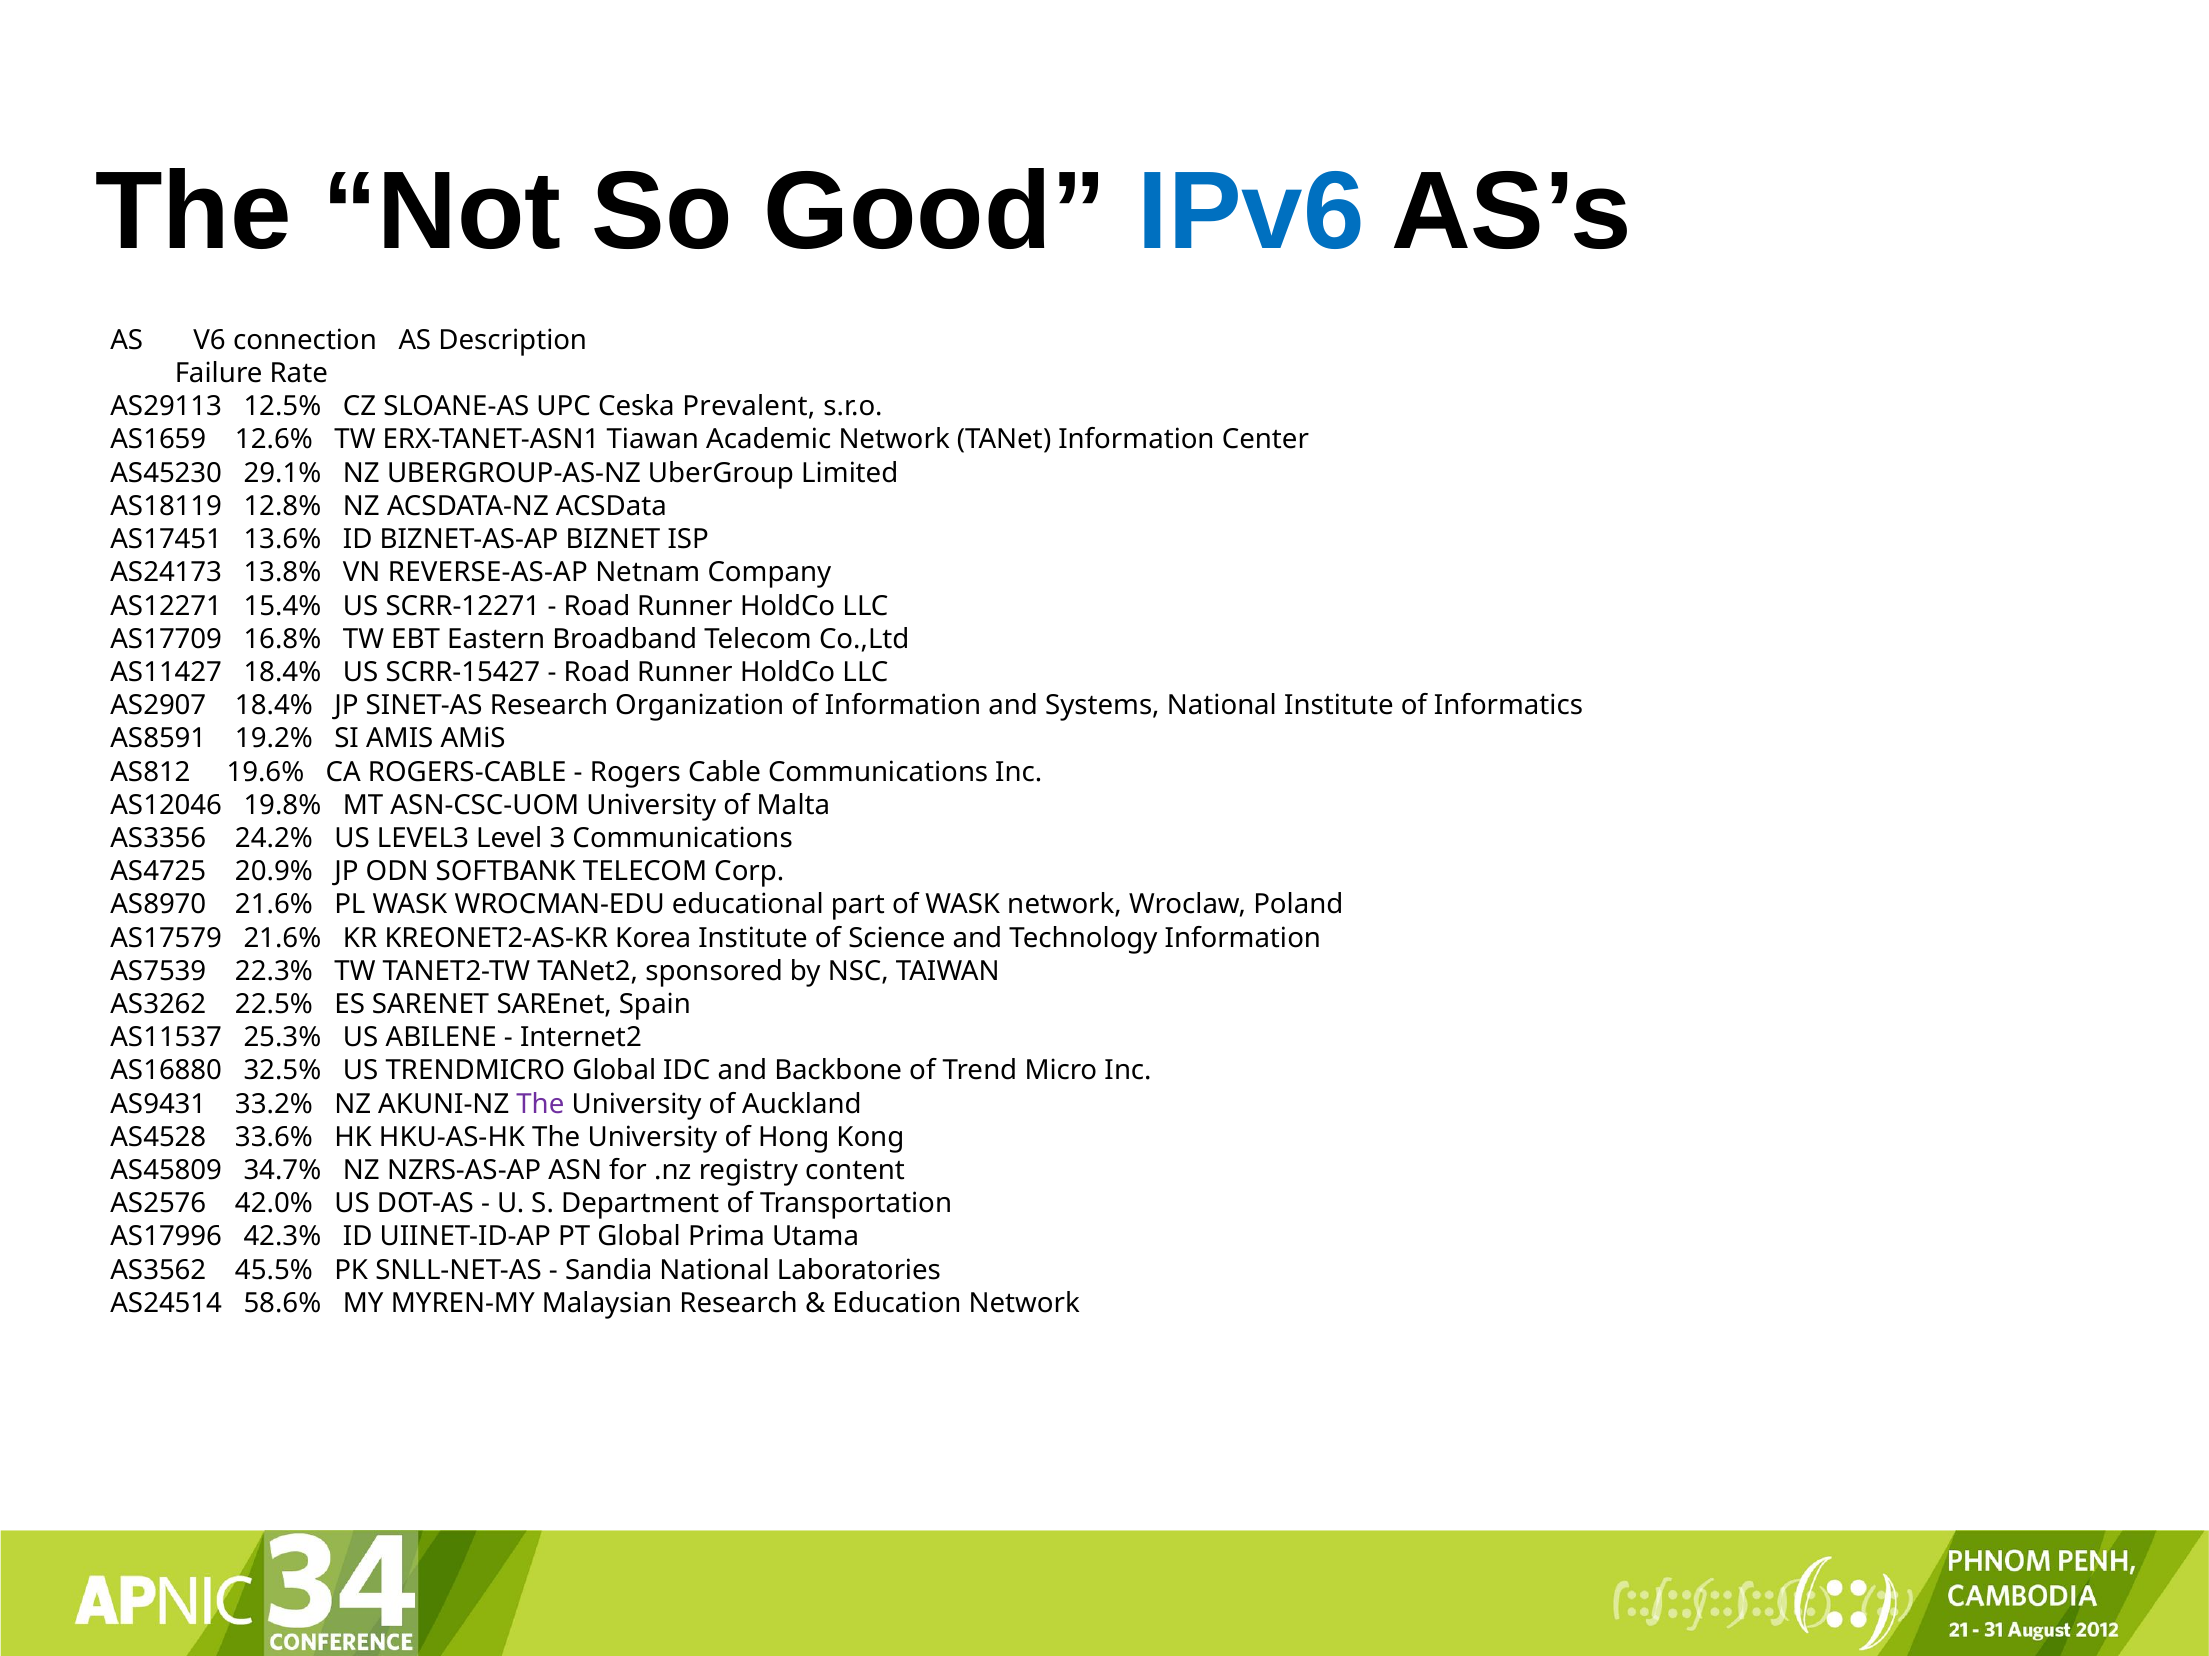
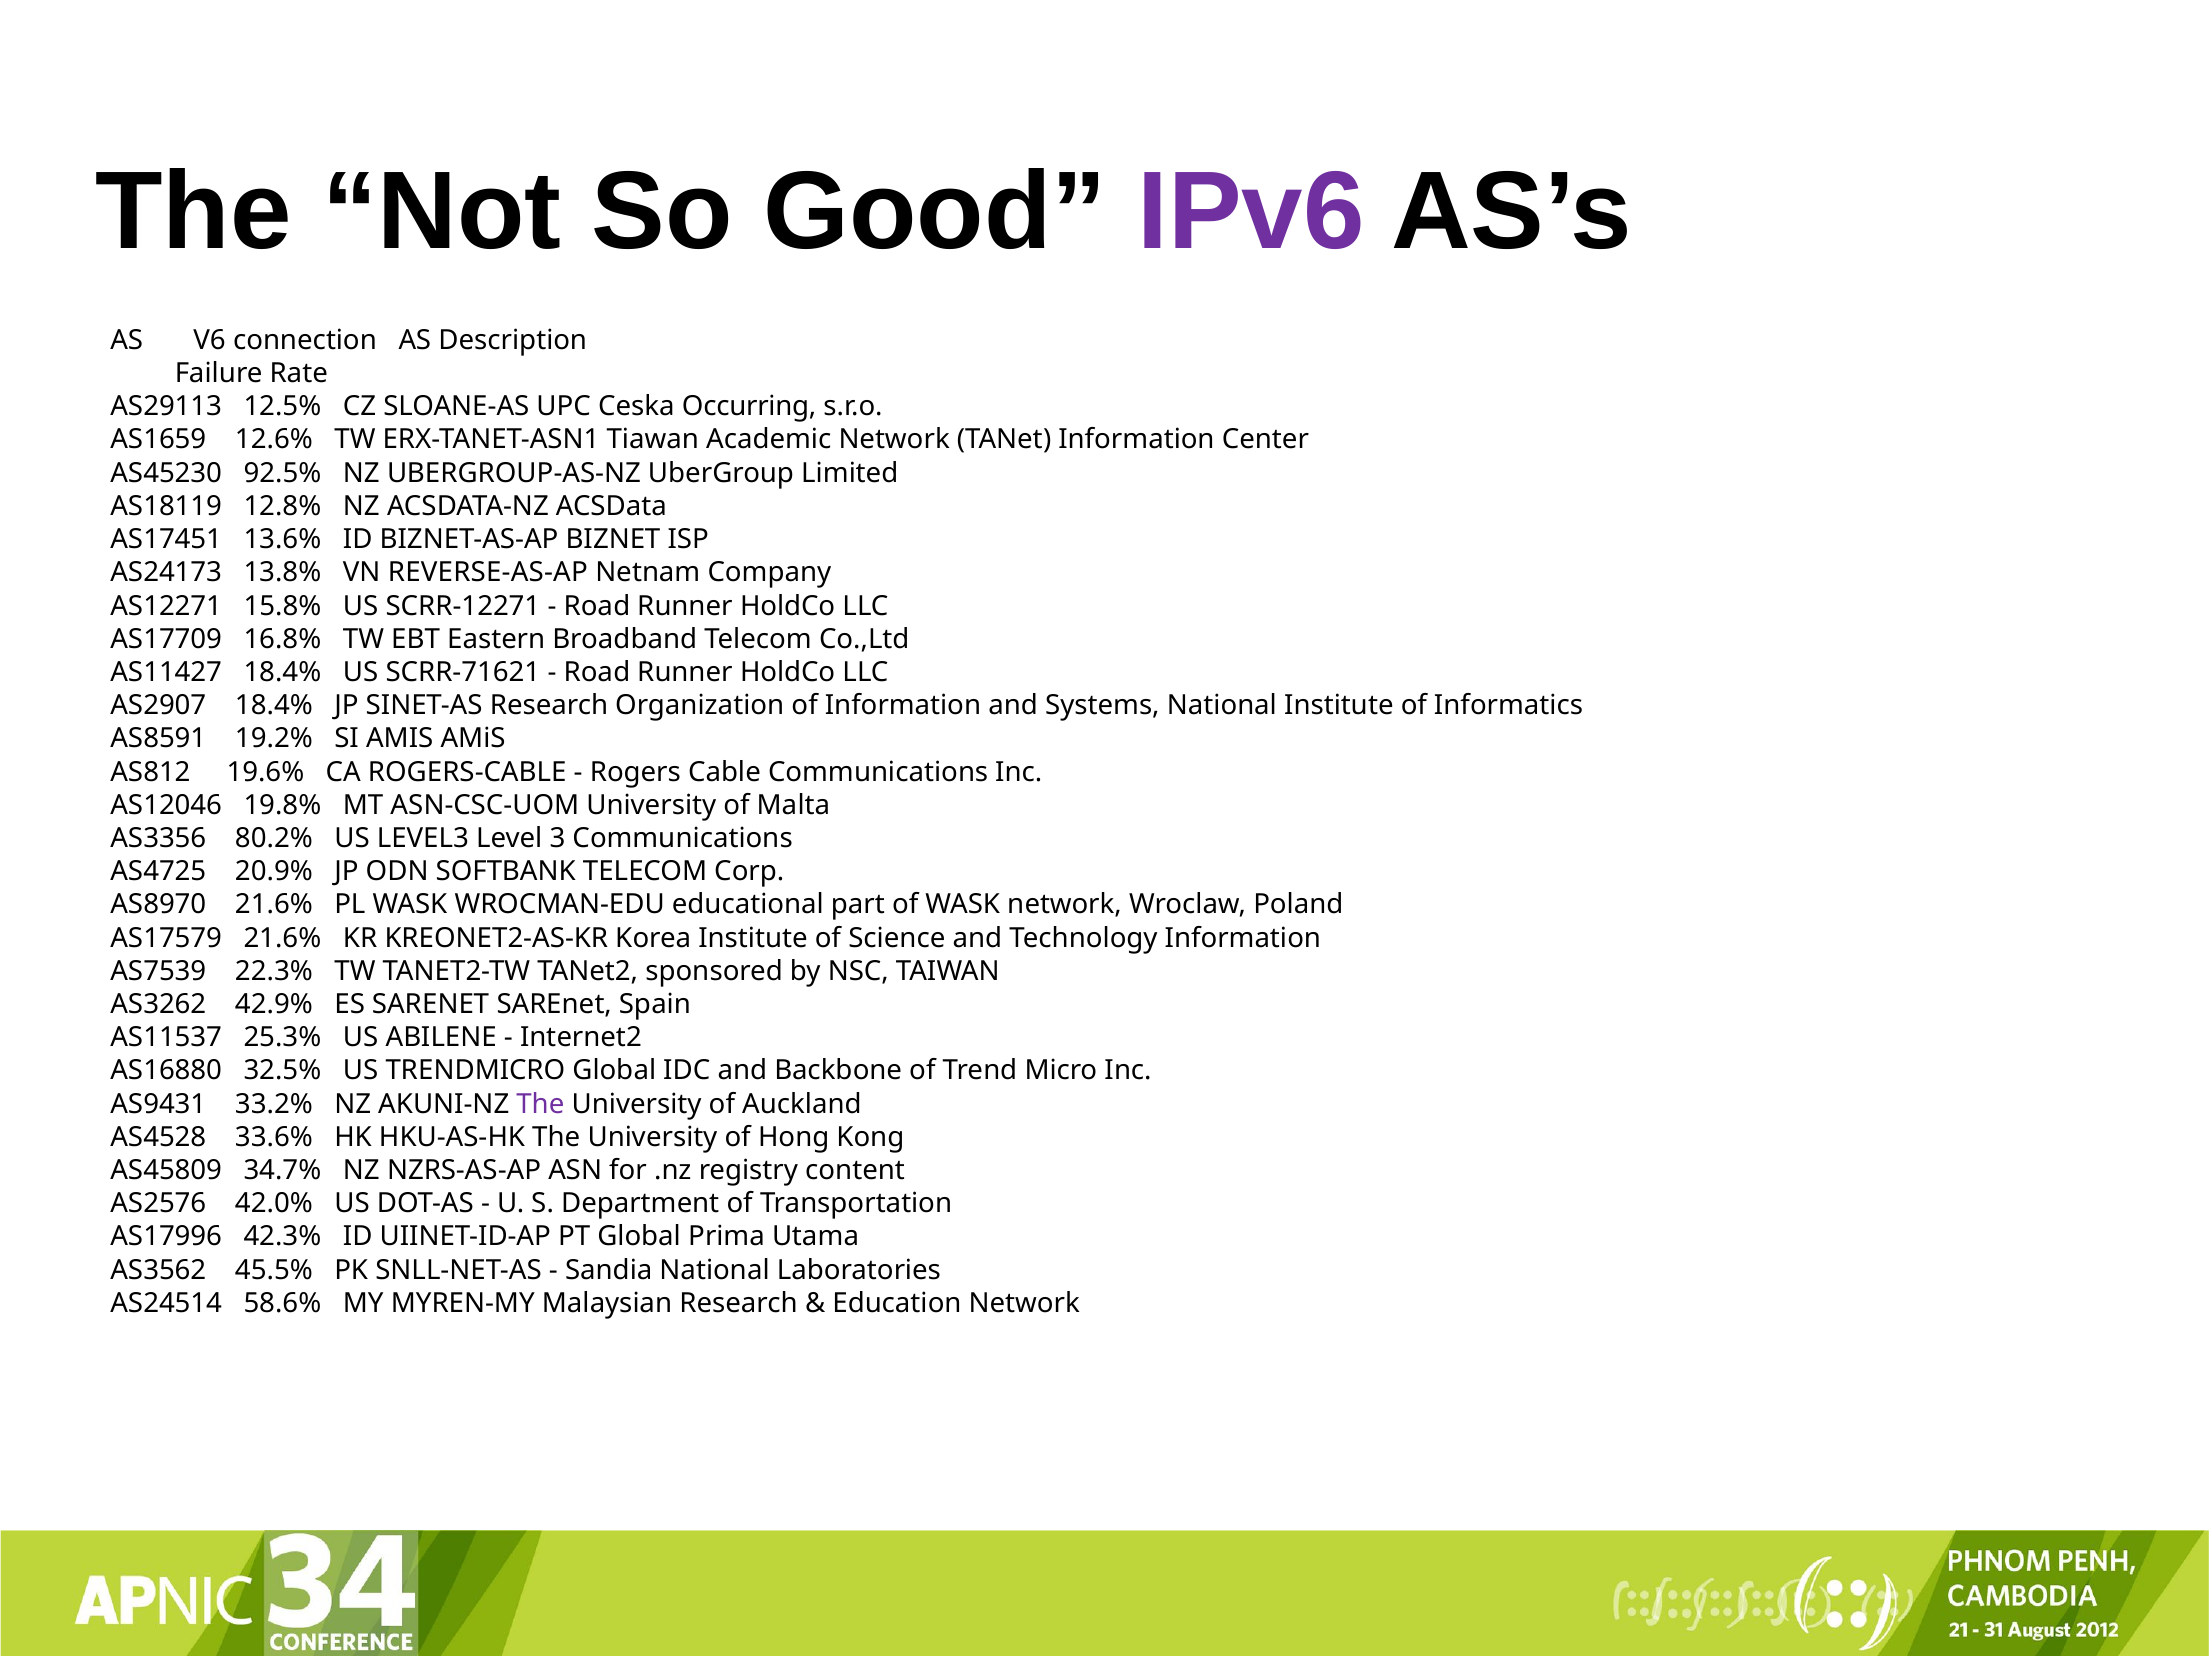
IPv6 colour: blue -> purple
Prevalent: Prevalent -> Occurring
29.1%: 29.1% -> 92.5%
15.4%: 15.4% -> 15.8%
SCRR-15427: SCRR-15427 -> SCRR-71621
24.2%: 24.2% -> 80.2%
22.5%: 22.5% -> 42.9%
